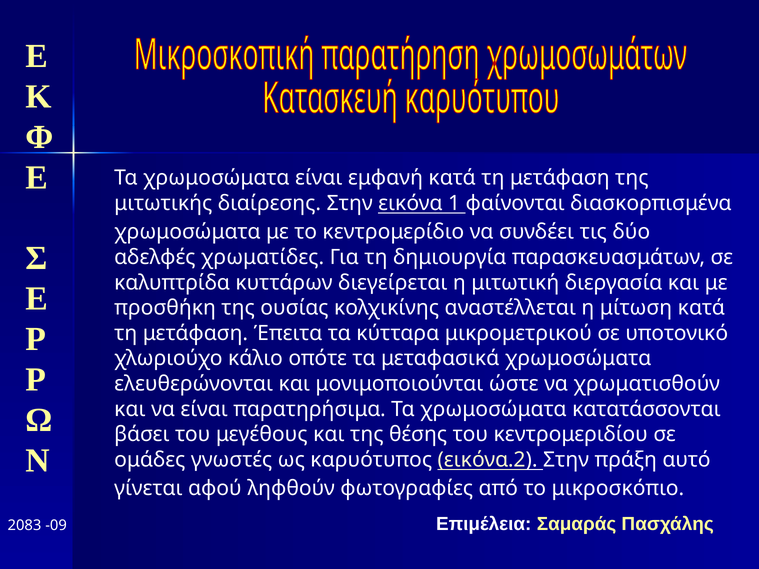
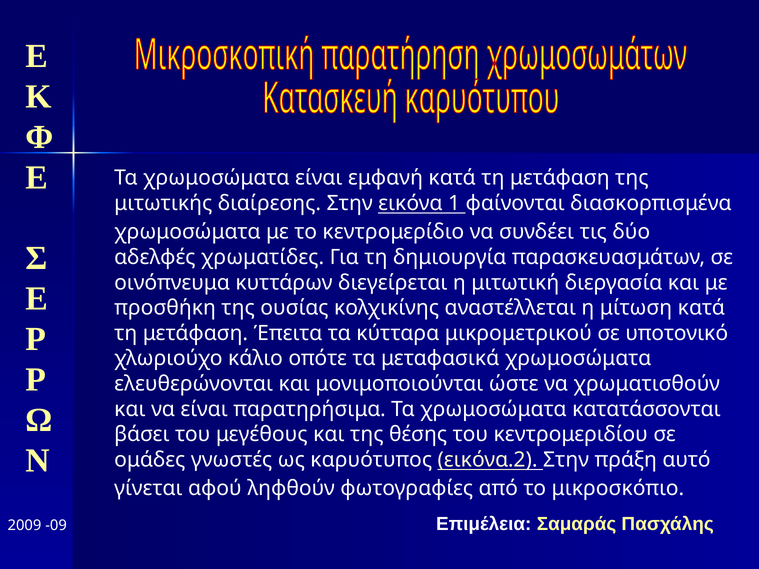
καλυπτρίδα: καλυπτρίδα -> οινόπνευμα
2083: 2083 -> 2009
